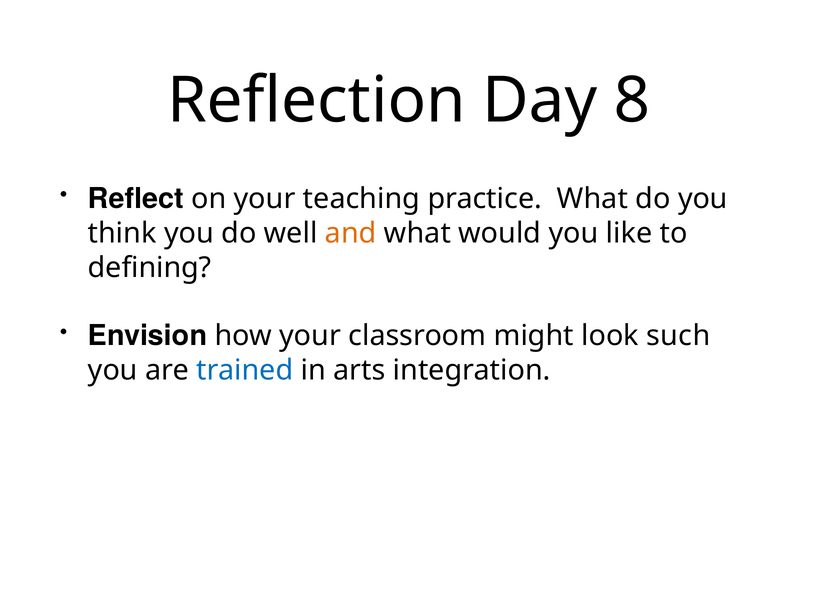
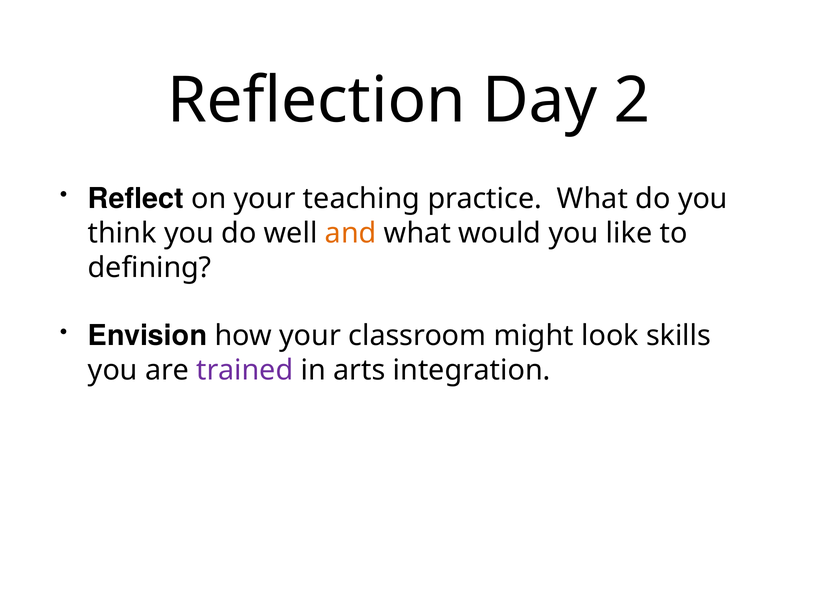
8: 8 -> 2
such: such -> skills
trained colour: blue -> purple
